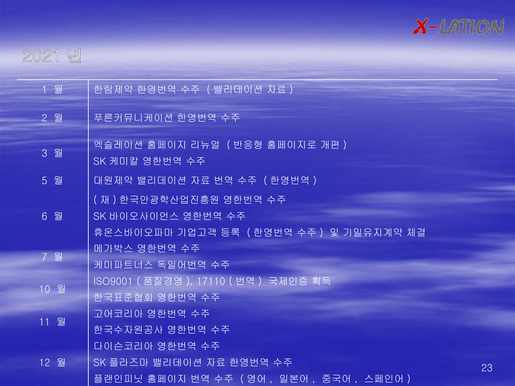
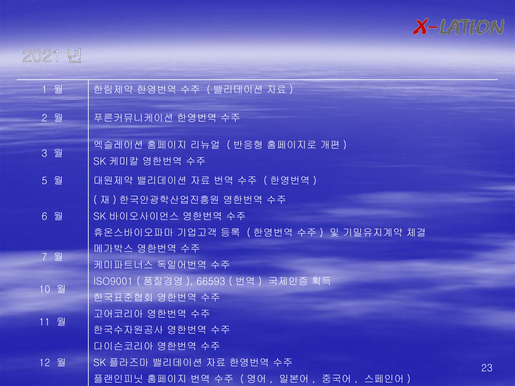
17110: 17110 -> 66593
